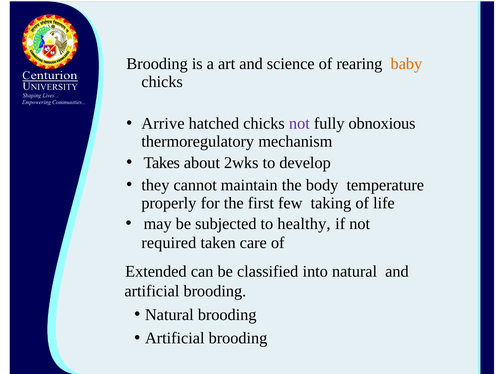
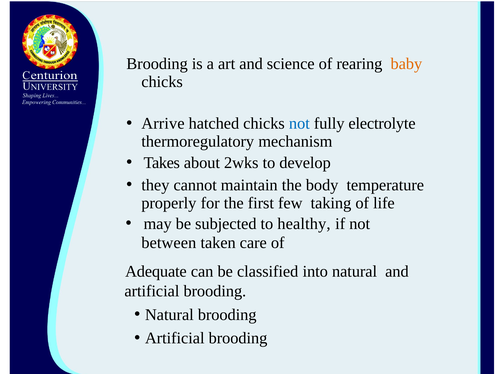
not at (299, 123) colour: purple -> blue
obnoxious: obnoxious -> electrolyte
required: required -> between
Extended: Extended -> Adequate
